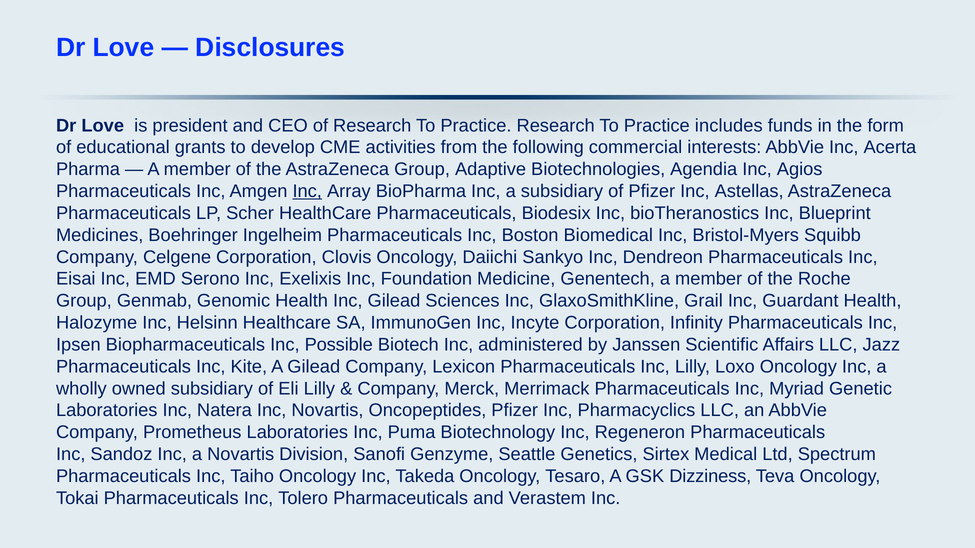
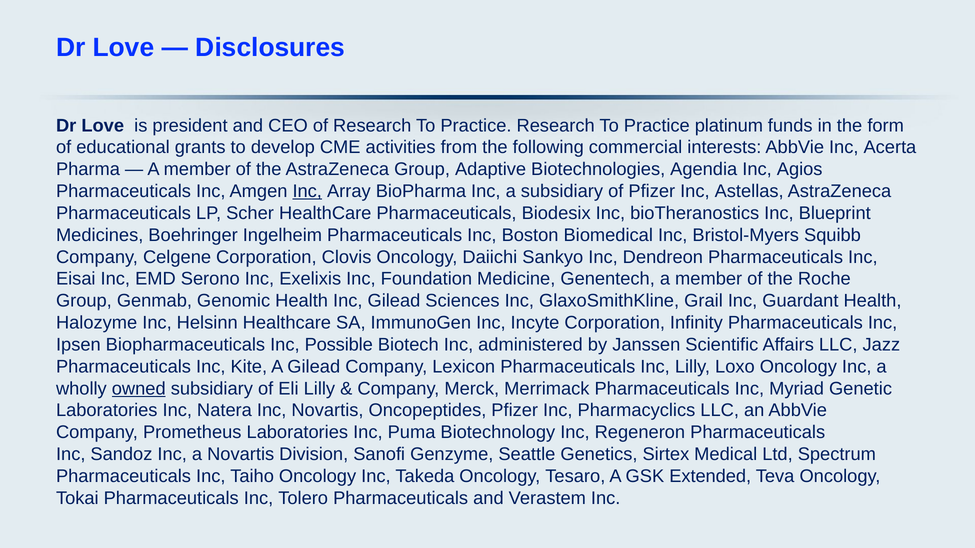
includes: includes -> platinum
owned underline: none -> present
Dizziness: Dizziness -> Extended
